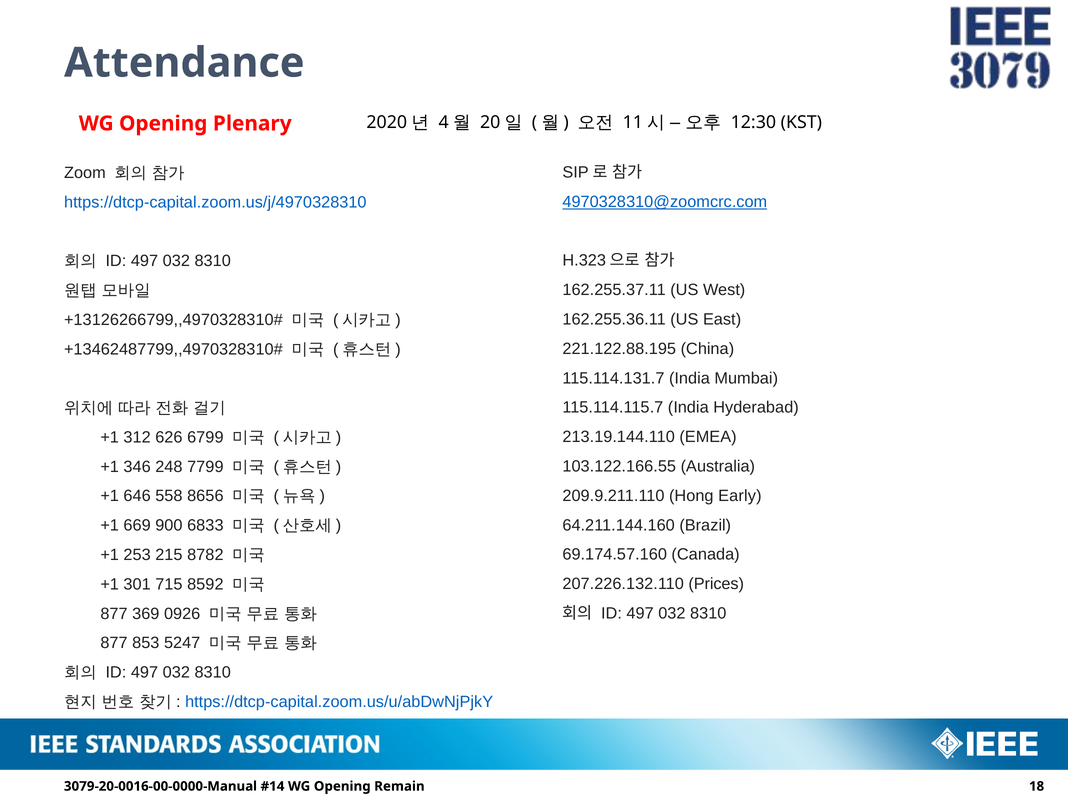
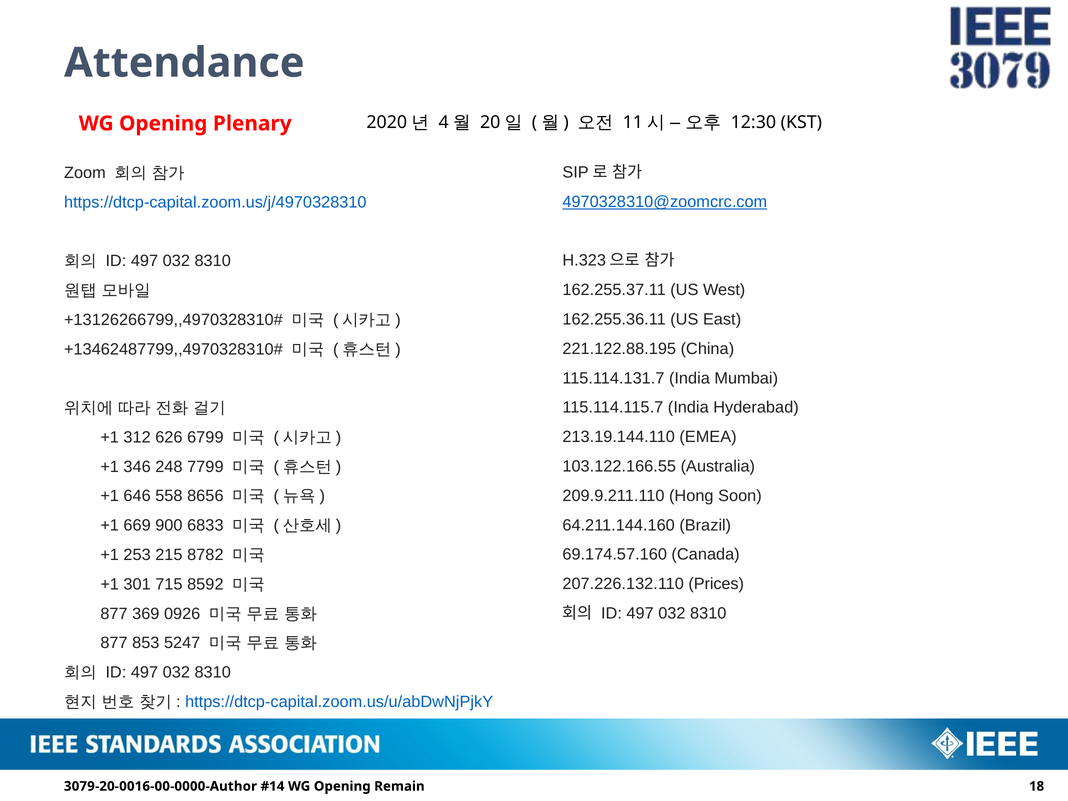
Early: Early -> Soon
3079-20-0016-00-0000-Manual: 3079-20-0016-00-0000-Manual -> 3079-20-0016-00-0000-Author
